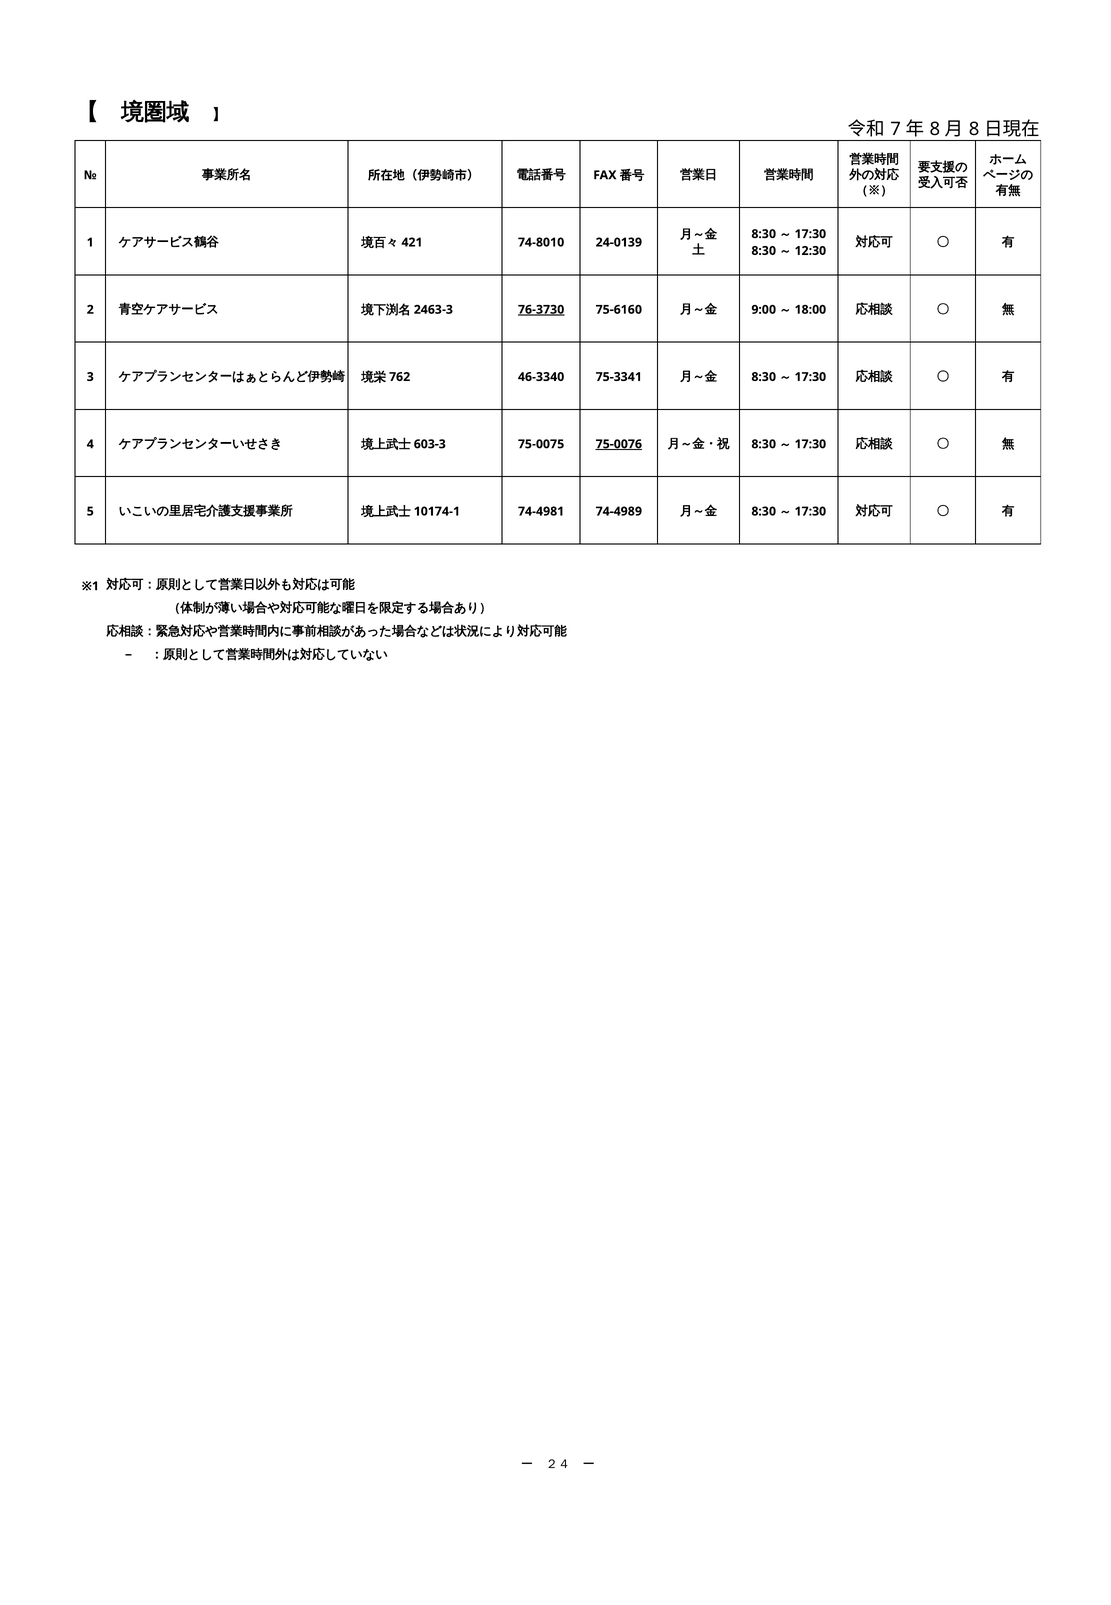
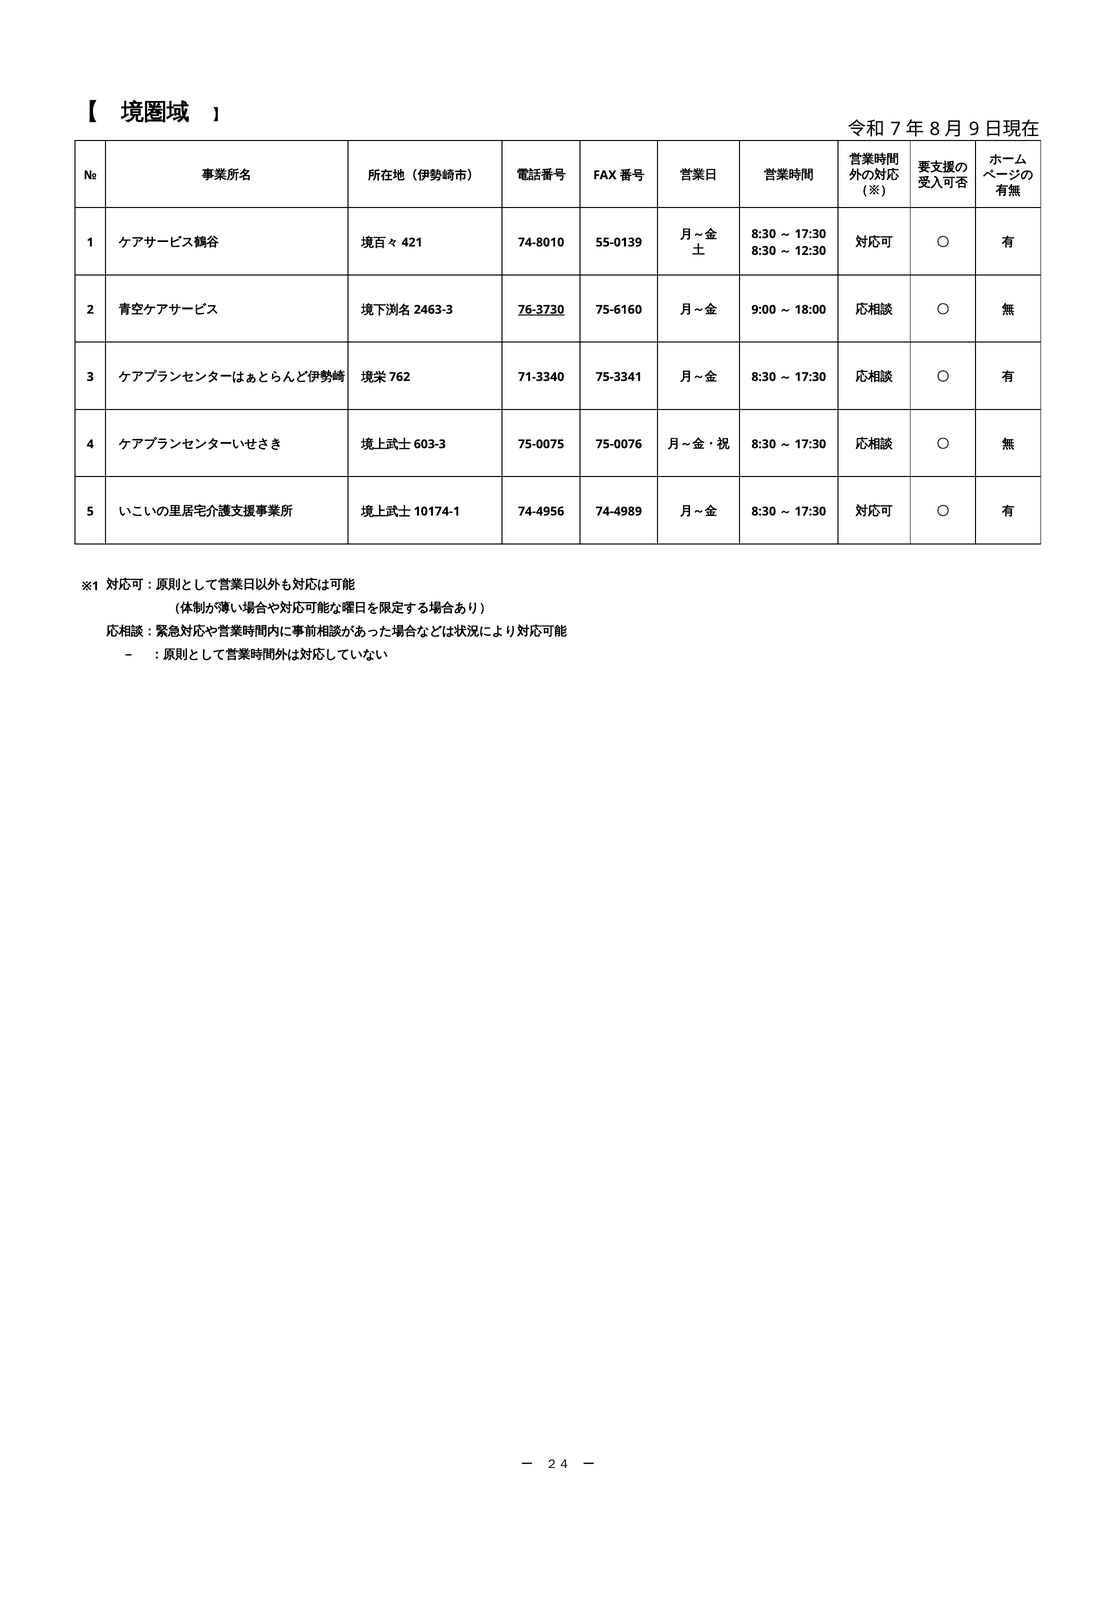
8 at (974, 129): 8 -> 9
24-0139: 24-0139 -> 55-0139
46-3340: 46-3340 -> 71-3340
75-0076 underline: present -> none
74-4981: 74-4981 -> 74-4956
